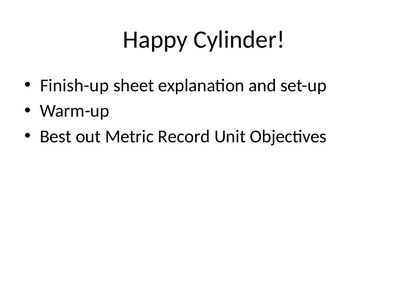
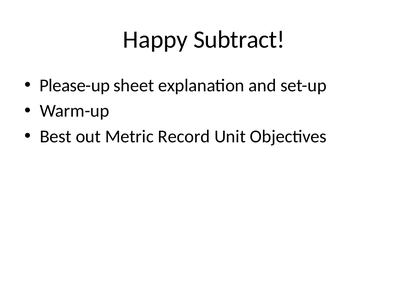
Cylinder: Cylinder -> Subtract
Finish-up: Finish-up -> Please-up
